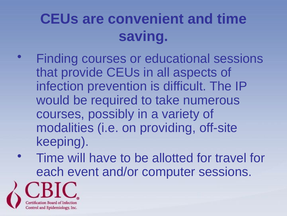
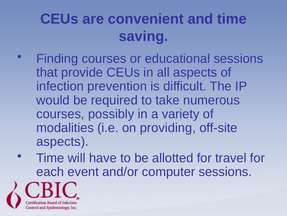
keeping at (63, 141): keeping -> aspects
